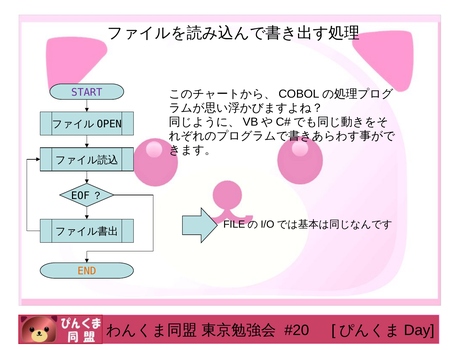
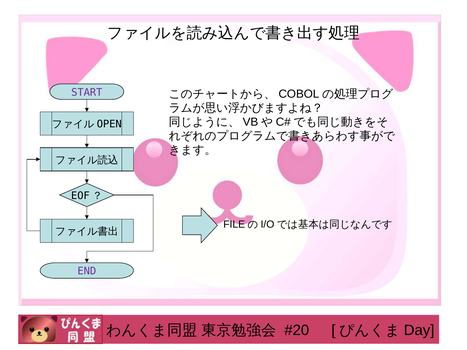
END colour: orange -> purple
